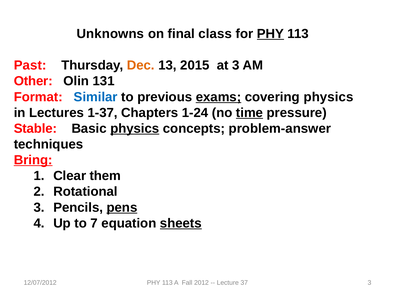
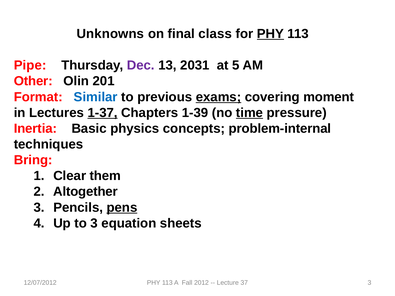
Past: Past -> Pipe
Dec colour: orange -> purple
2015: 2015 -> 2031
at 3: 3 -> 5
131: 131 -> 201
covering physics: physics -> moment
1-37 underline: none -> present
1-24: 1-24 -> 1-39
Stable: Stable -> Inertia
physics at (135, 129) underline: present -> none
problem-answer: problem-answer -> problem-internal
Bring underline: present -> none
Rotational: Rotational -> Altogether
to 7: 7 -> 3
sheets underline: present -> none
